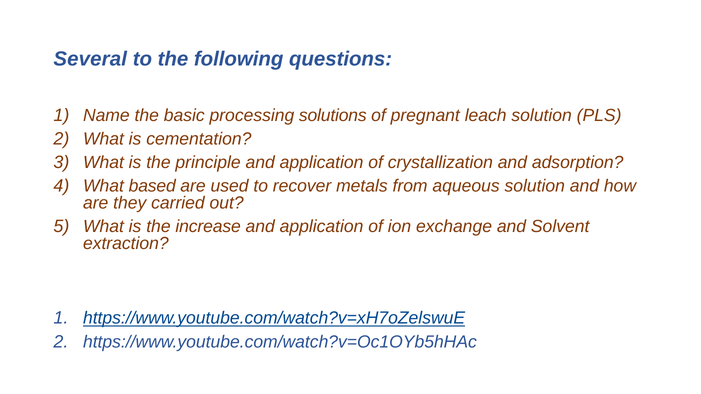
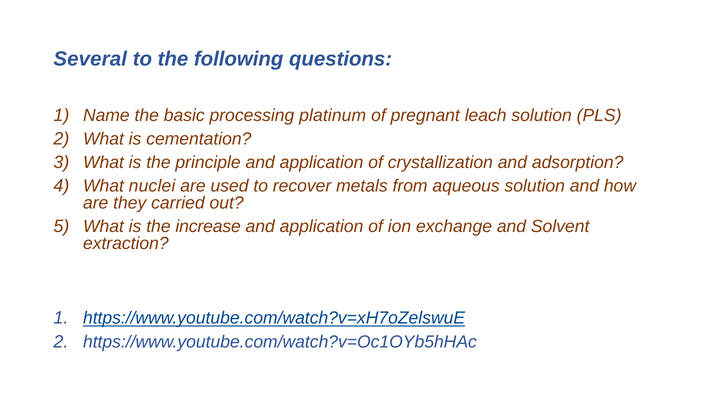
solutions: solutions -> platinum
based: based -> nuclei
